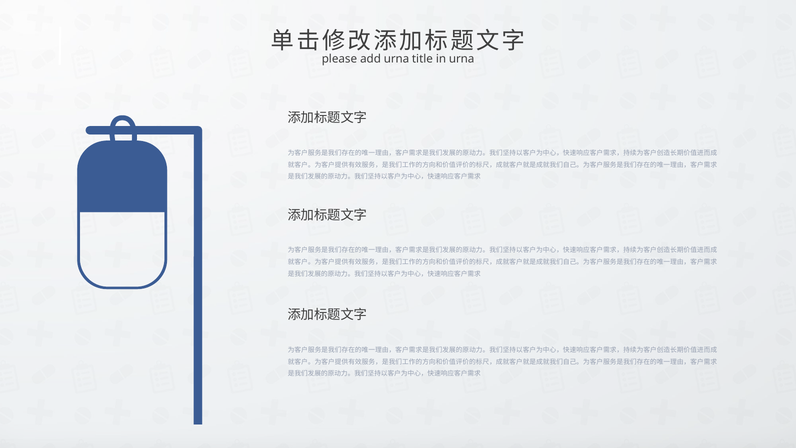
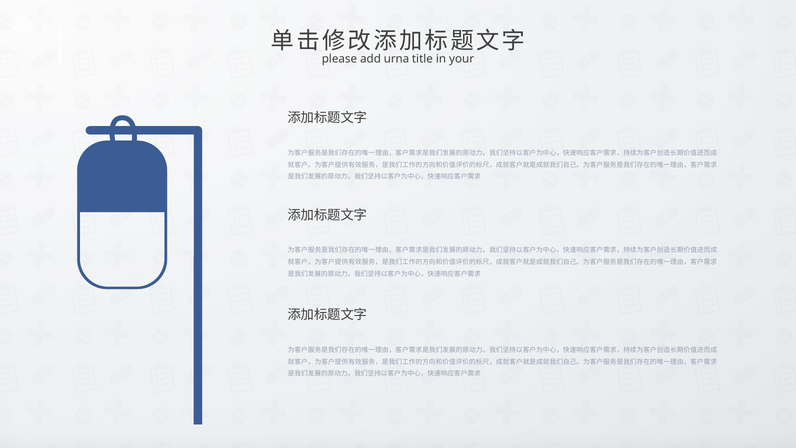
in urna: urna -> your
